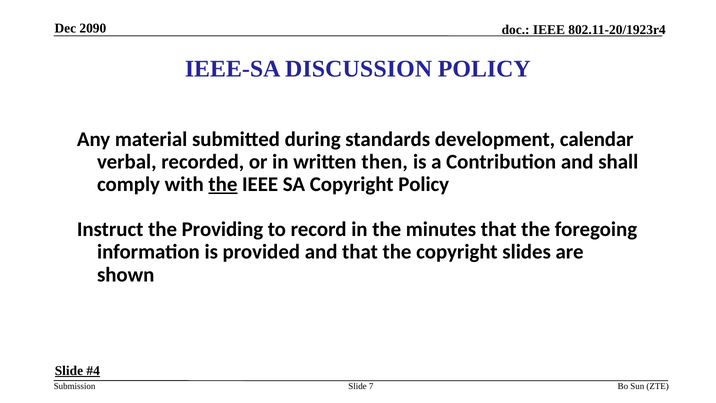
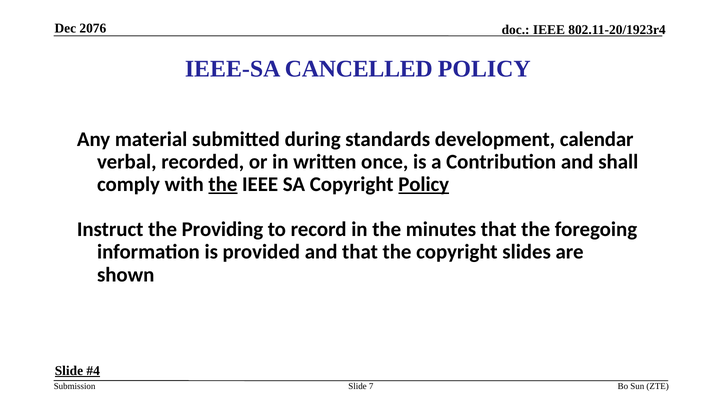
2090: 2090 -> 2076
DISCUSSION: DISCUSSION -> CANCELLED
then: then -> once
Policy at (424, 184) underline: none -> present
